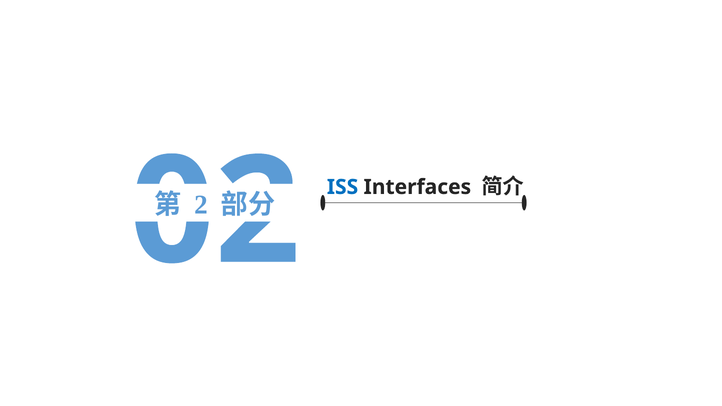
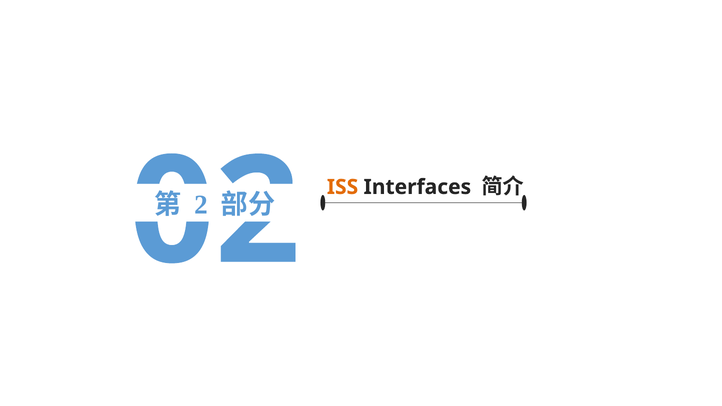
ISS colour: blue -> orange
